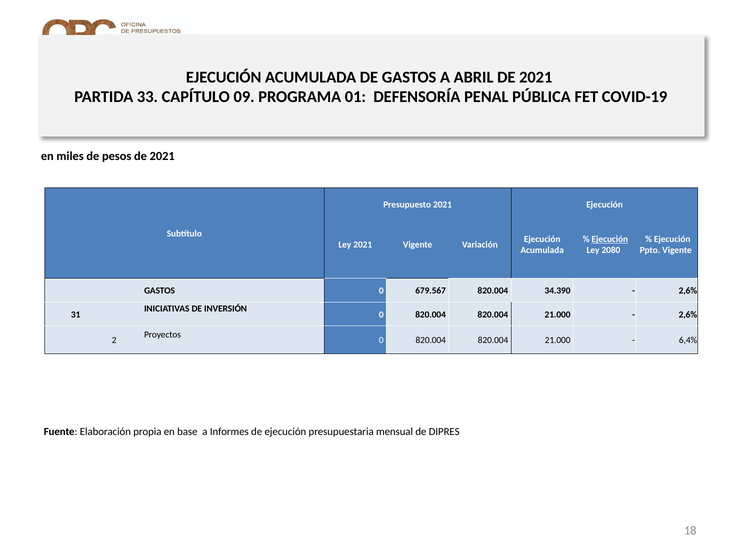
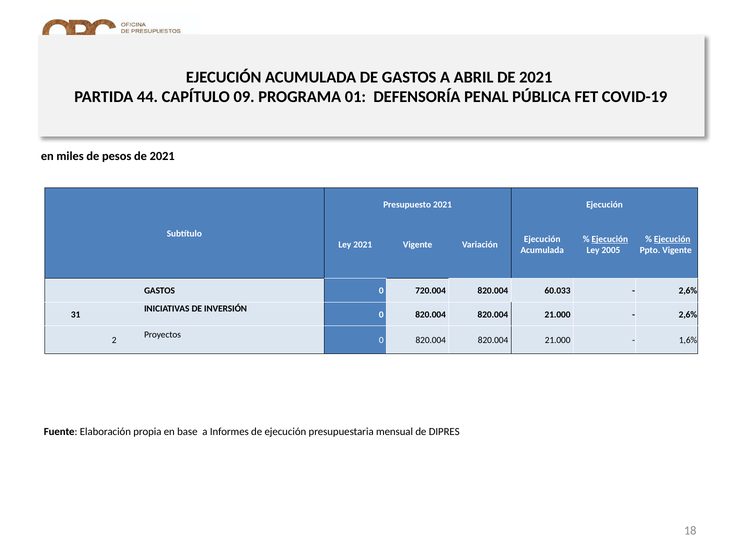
33: 33 -> 44
Ejecución at (672, 239) underline: none -> present
2080: 2080 -> 2005
679.567: 679.567 -> 720.004
34.390: 34.390 -> 60.033
6,4%: 6,4% -> 1,6%
